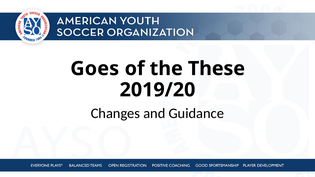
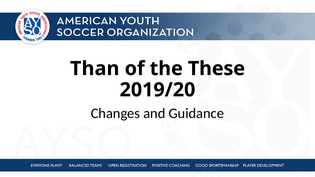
Goes: Goes -> Than
